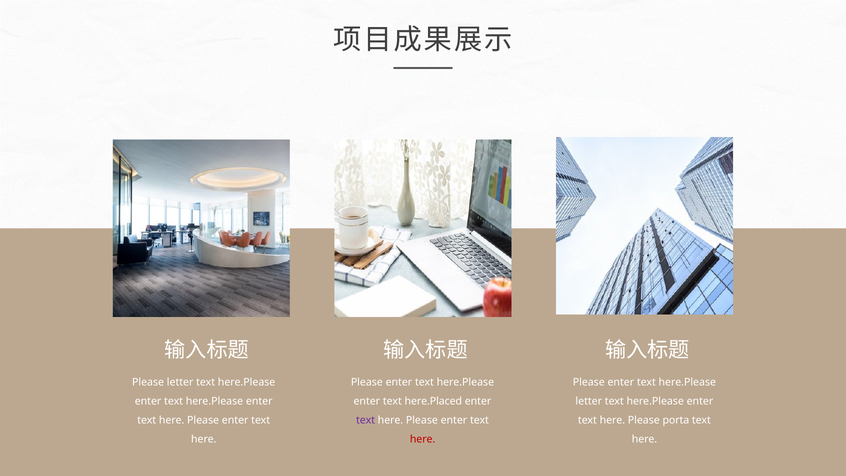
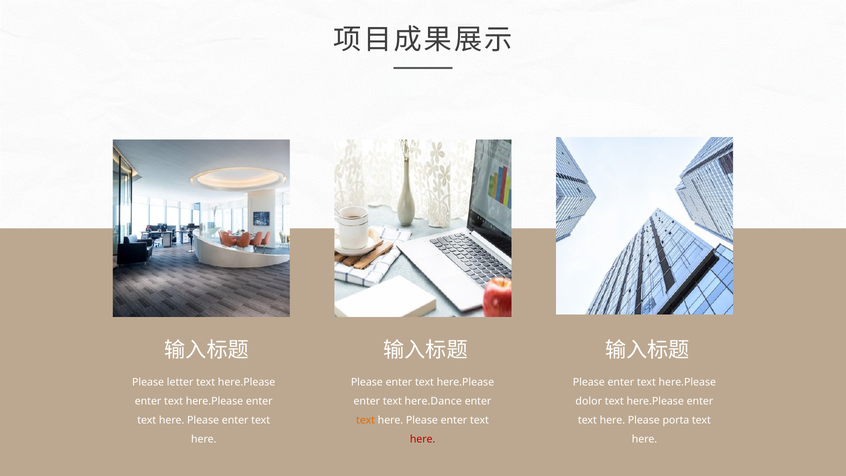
here.Placed: here.Placed -> here.Dance
letter at (589, 401): letter -> dolor
text at (366, 420) colour: purple -> orange
